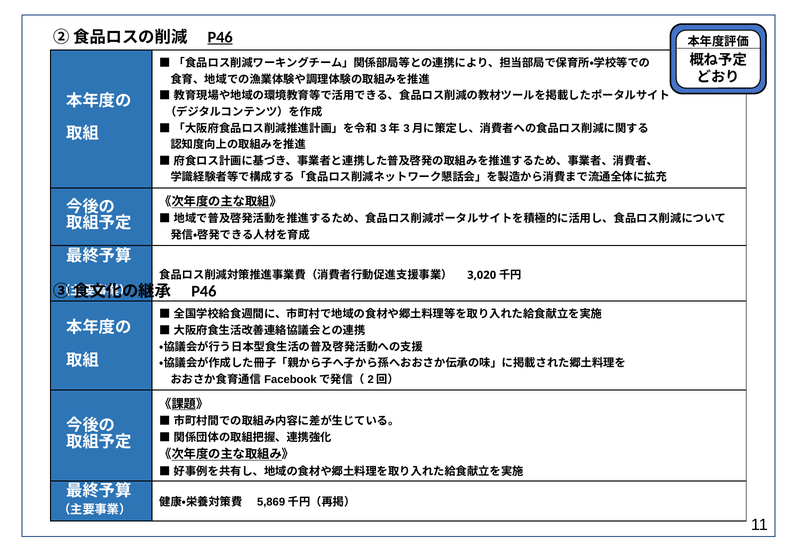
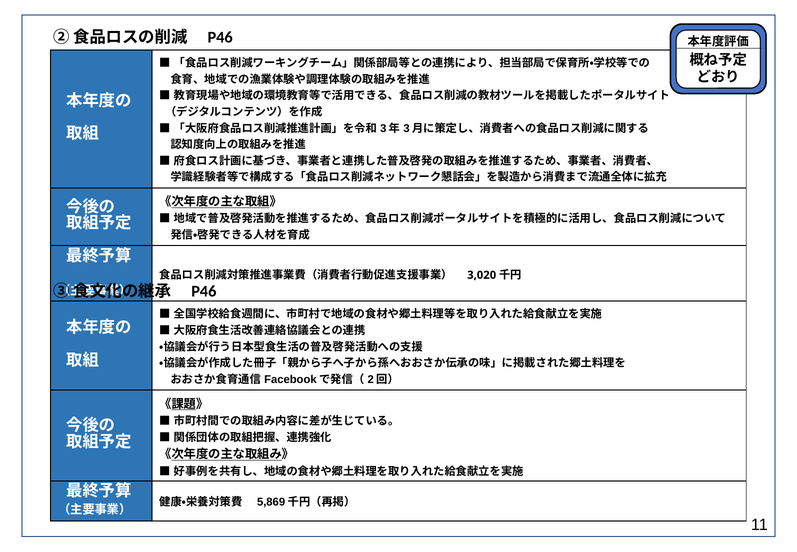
P46 at (220, 37) underline: present -> none
